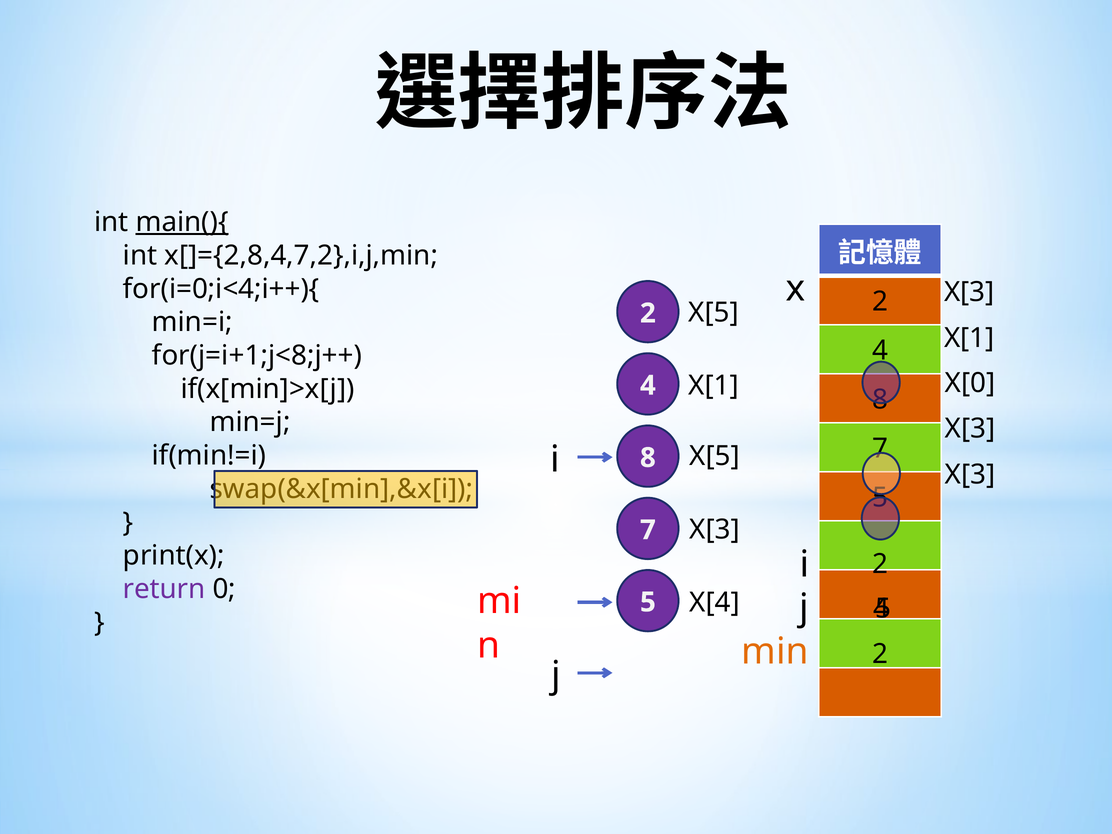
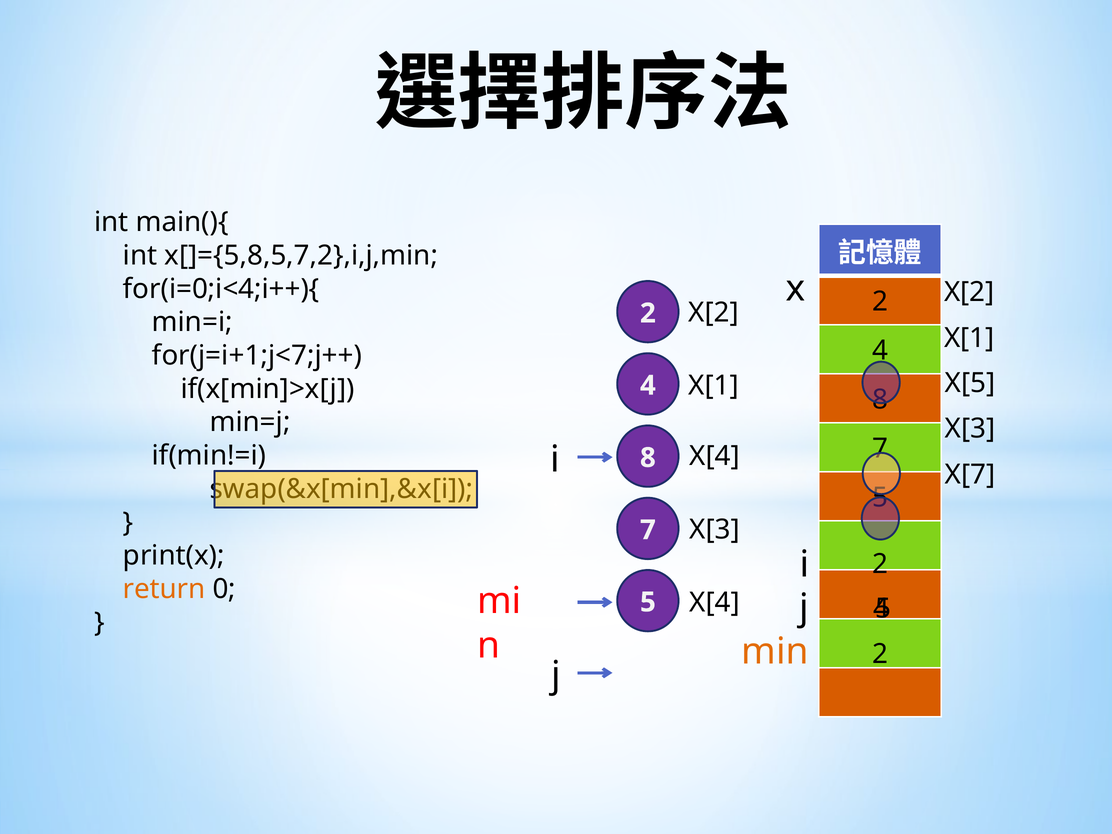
main(){ underline: present -> none
x[]={2,8,4,7,2},i,j,min: x[]={2,8,4,7,2},i,j,min -> x[]={5,8,5,7,2},i,j,min
X[3 at (969, 292): X[3 -> X[2
X[5 at (714, 313): X[5 -> X[2
for(j=i+1;j<8;j++: for(j=i+1;j<8;j++ -> for(j=i+1;j<7;j++
X[0: X[0 -> X[5
X[5 at (715, 456): X[5 -> X[4
X[3 at (970, 475): X[3 -> X[7
return colour: purple -> orange
